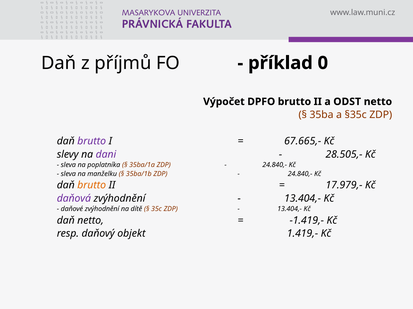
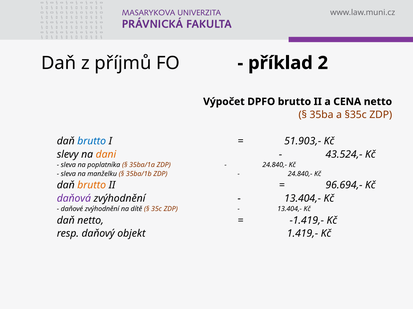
0: 0 -> 2
ODST: ODST -> CENA
brutto at (92, 142) colour: purple -> blue
67.665,-: 67.665,- -> 51.903,-
dani colour: purple -> orange
28.505,-: 28.505,- -> 43.524,-
17.979,-: 17.979,- -> 96.694,-
